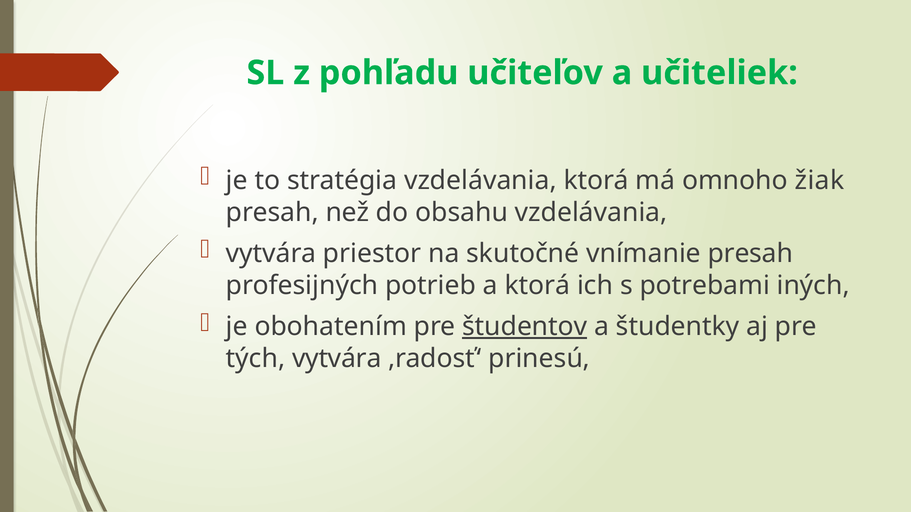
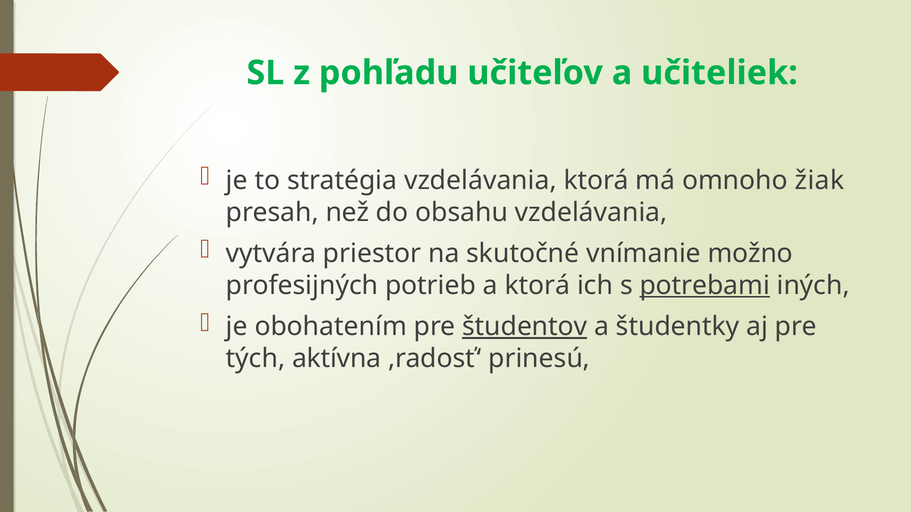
vnímanie presah: presah -> možno
potrebami underline: none -> present
tých vytvára: vytvára -> aktívna
